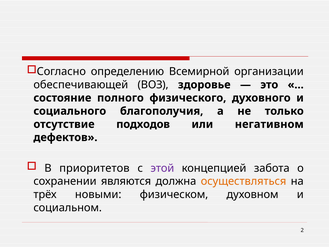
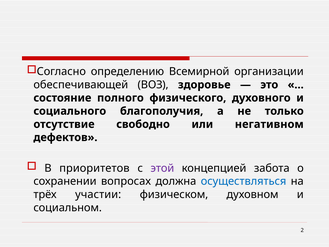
подходов: подходов -> свободно
являются: являются -> вопросах
осуществляться colour: orange -> blue
новыми: новыми -> участии
